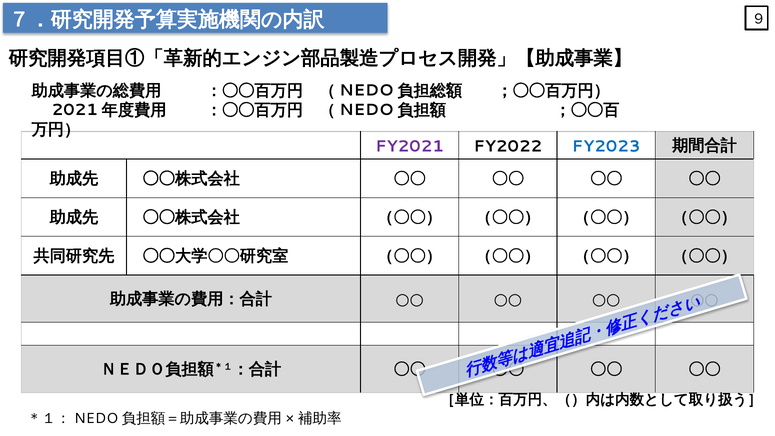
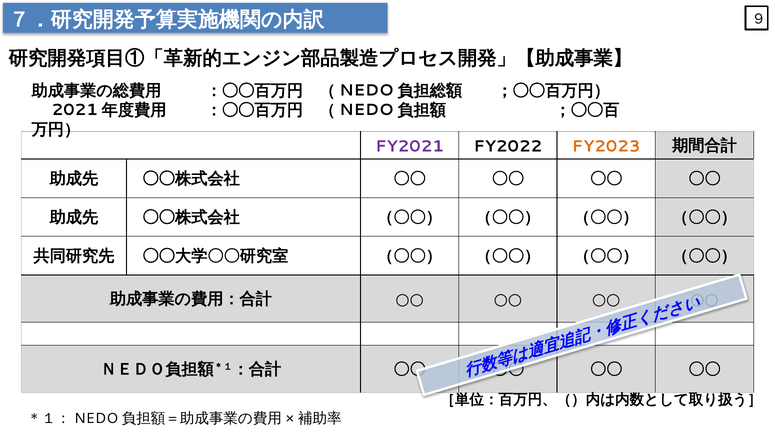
FY2023 colour: blue -> orange
